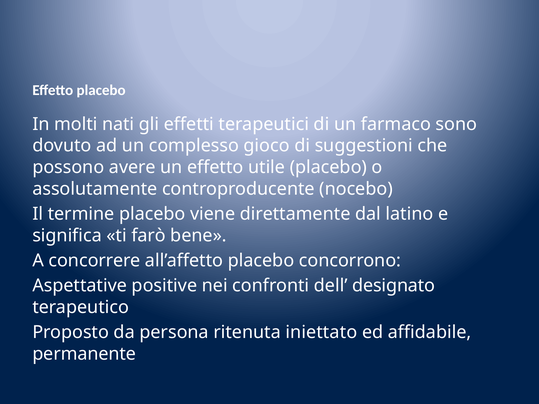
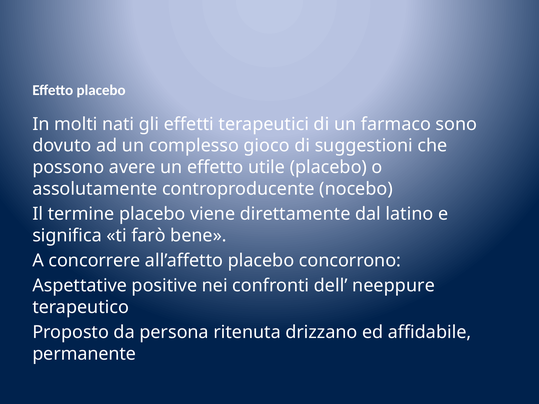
designato: designato -> neeppure
iniettato: iniettato -> drizzano
